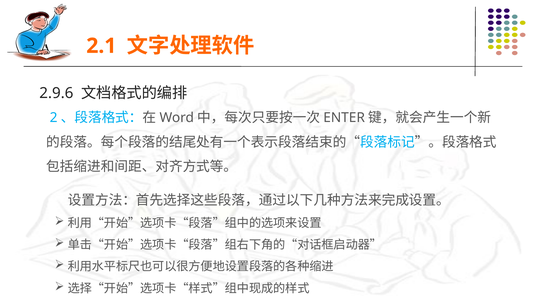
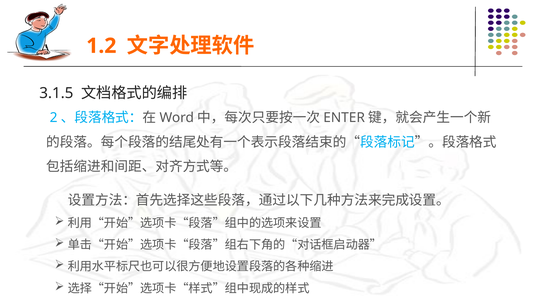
2.1: 2.1 -> 1.2
2.9.6: 2.9.6 -> 3.1.5
